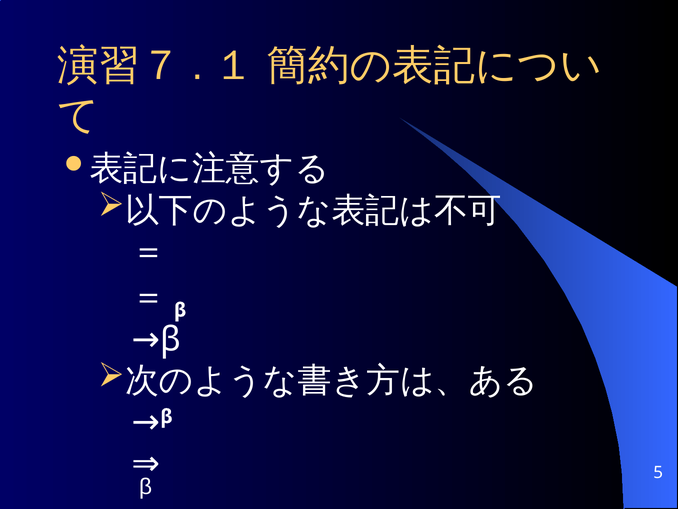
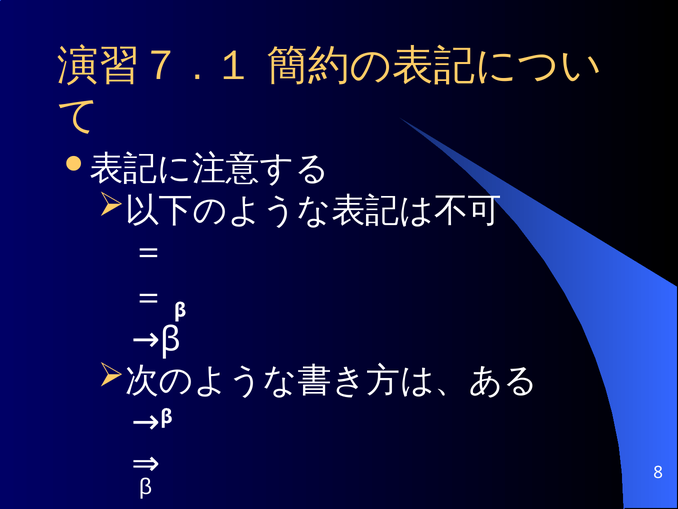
5: 5 -> 8
